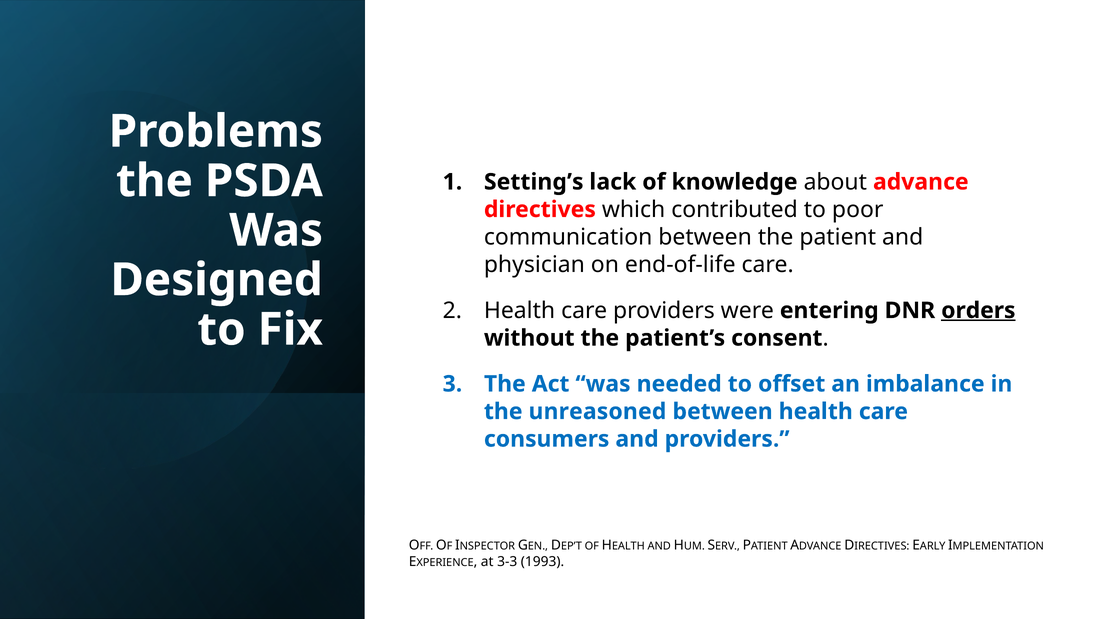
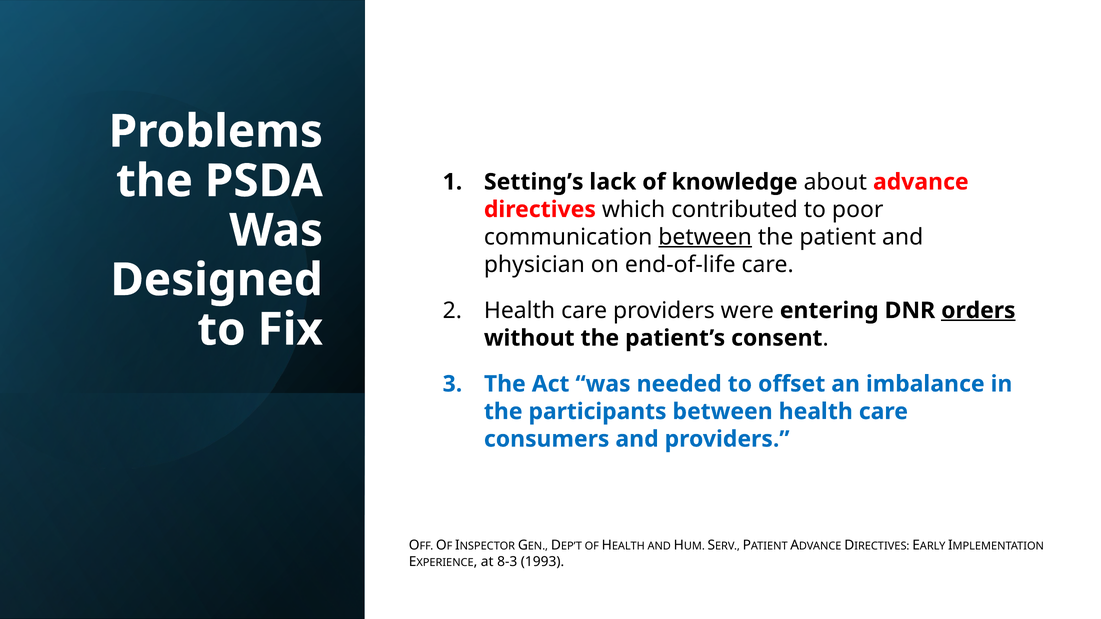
between at (705, 237) underline: none -> present
unreasoned: unreasoned -> participants
3-3: 3-3 -> 8-3
